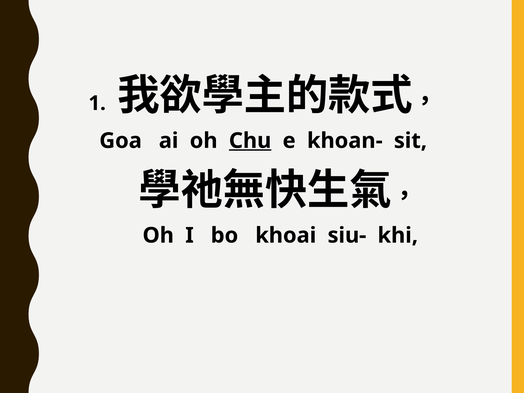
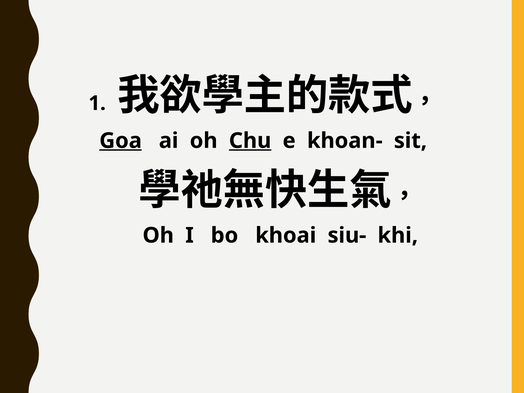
Goa underline: none -> present
